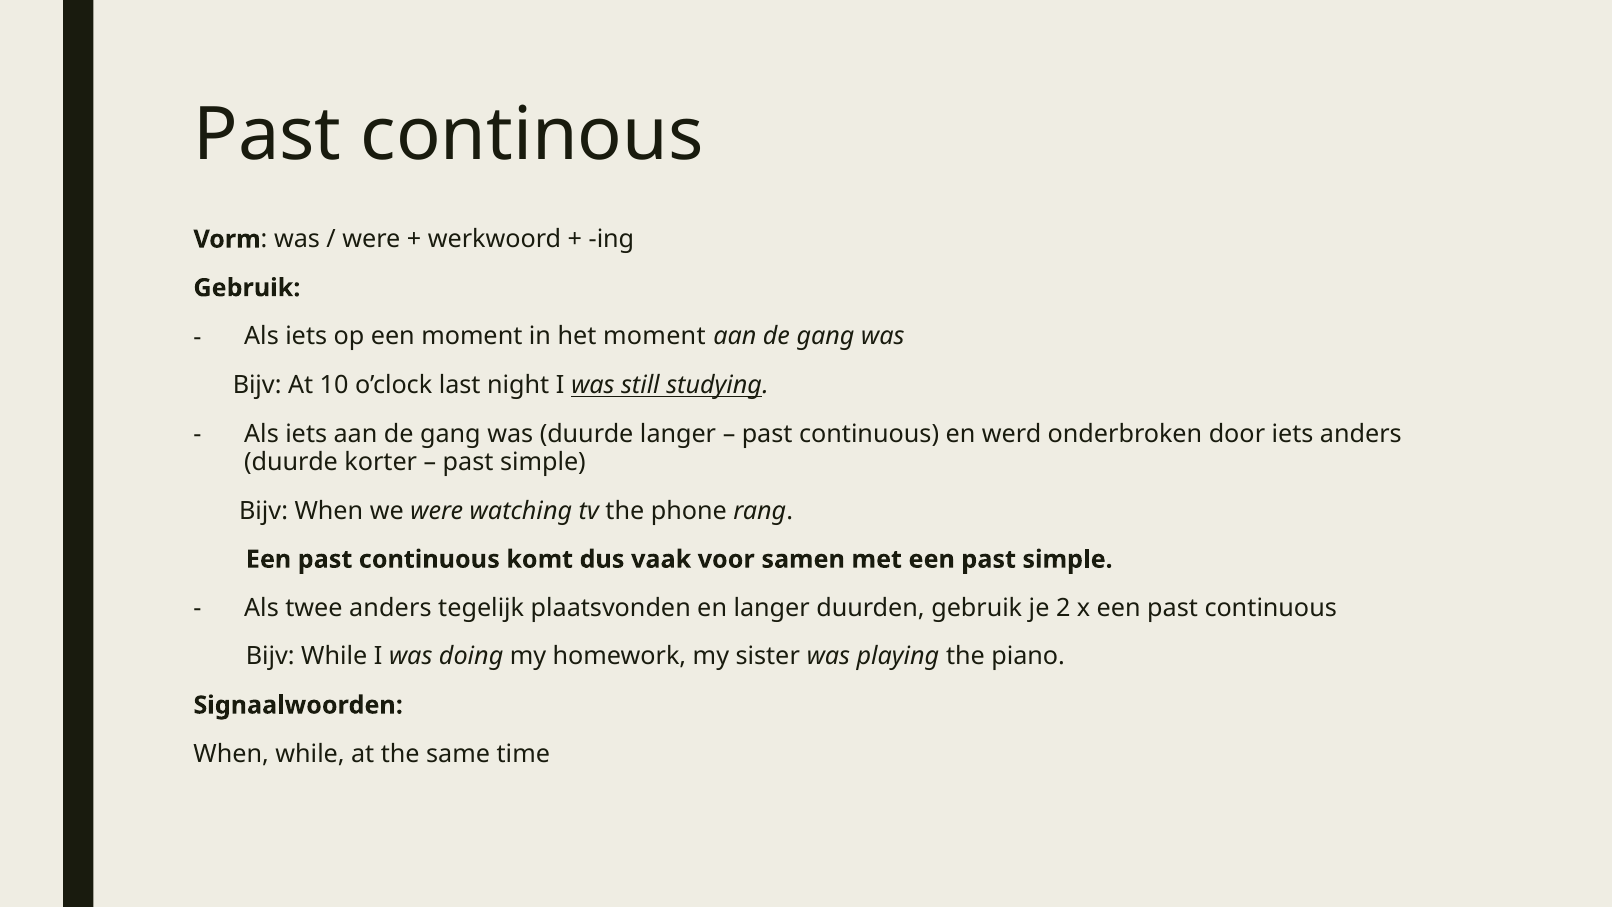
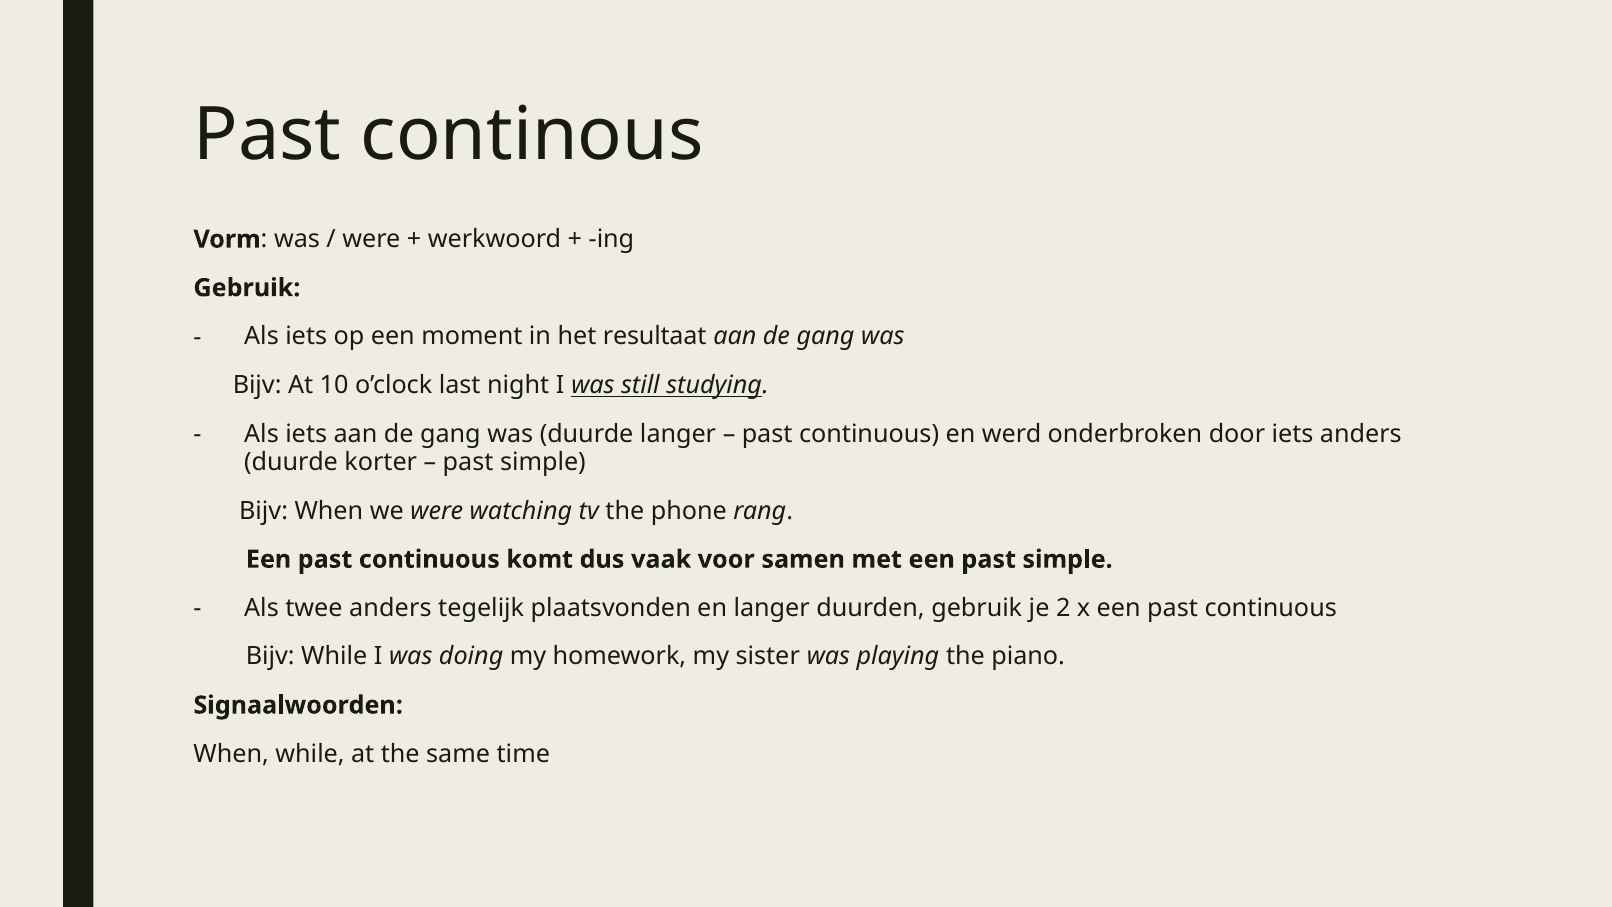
het moment: moment -> resultaat
